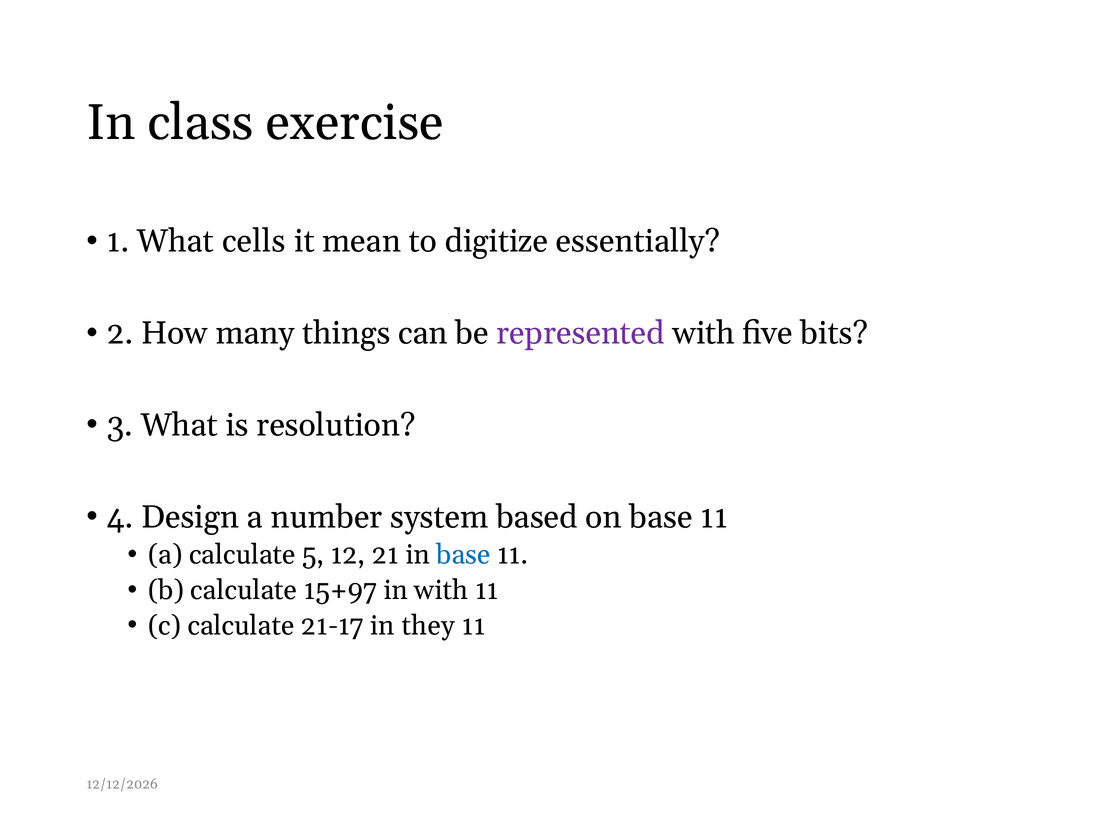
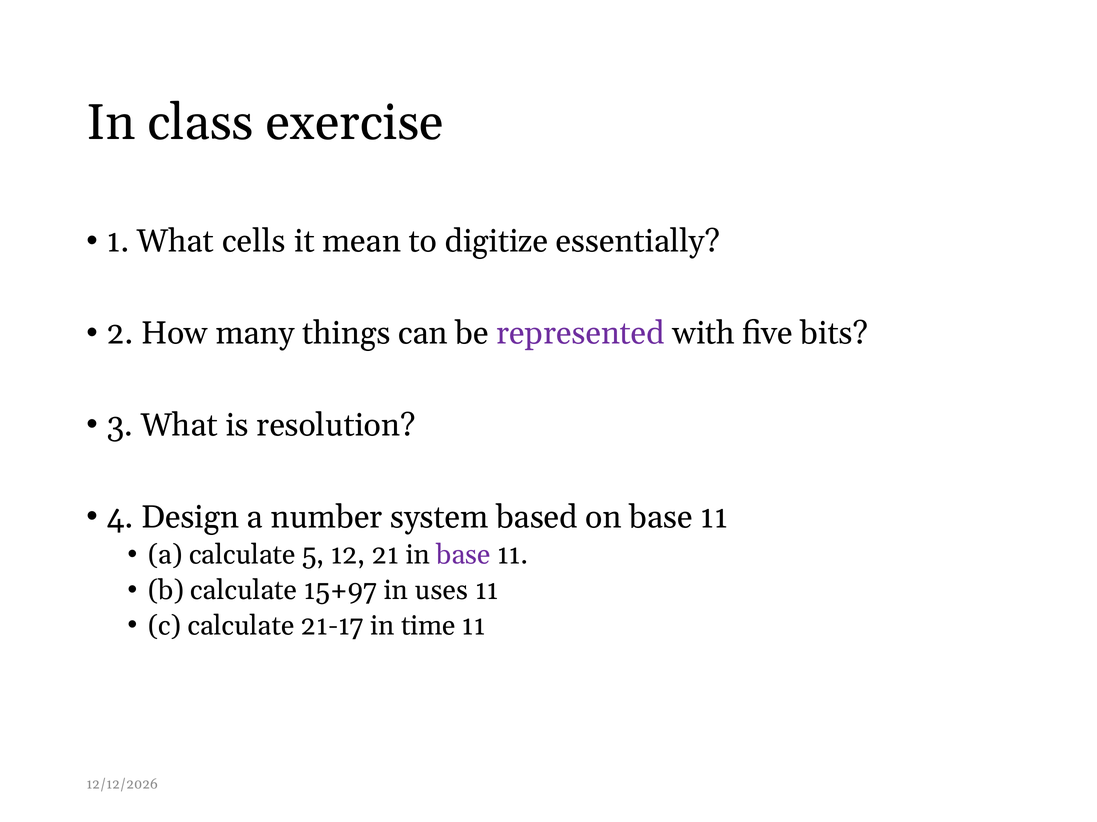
base at (463, 555) colour: blue -> purple
in with: with -> uses
they: they -> time
